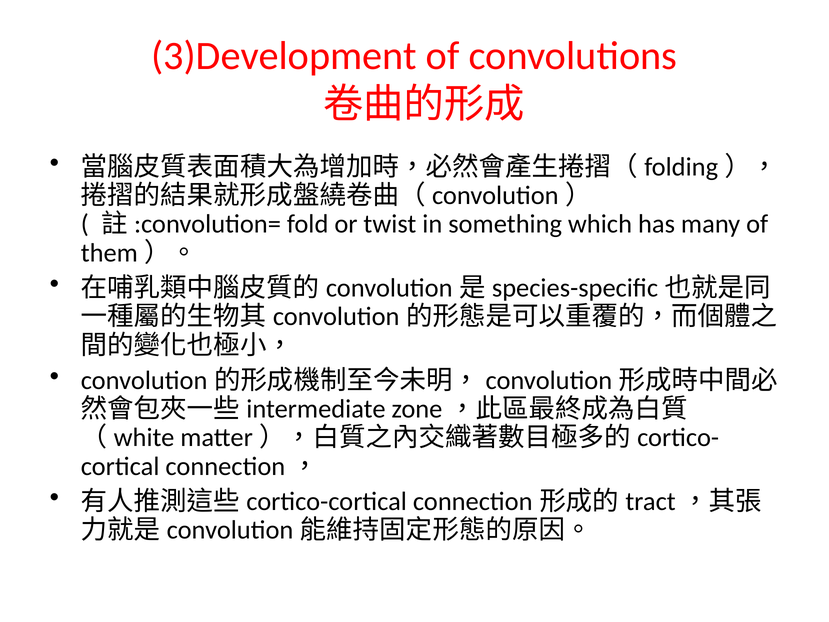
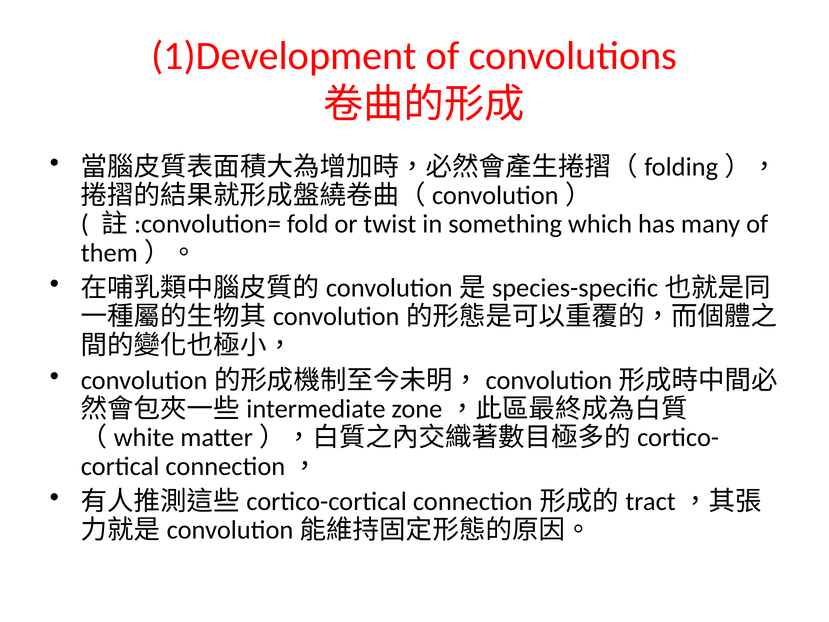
3)Development: 3)Development -> 1)Development
